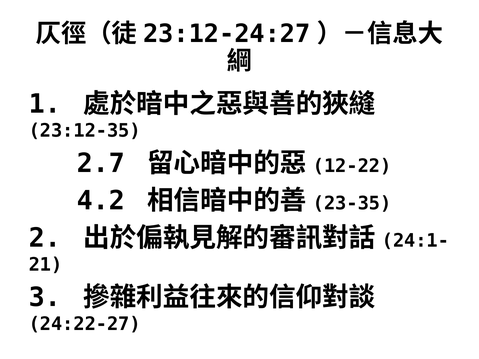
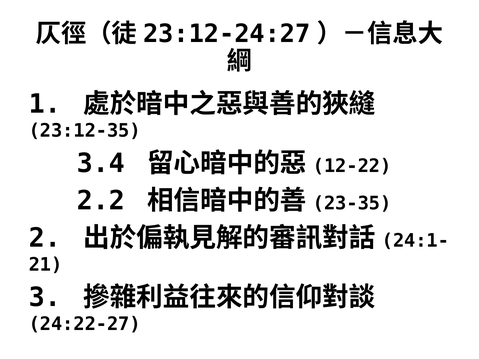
2.7: 2.7 -> 3.4
4.2: 4.2 -> 2.2
